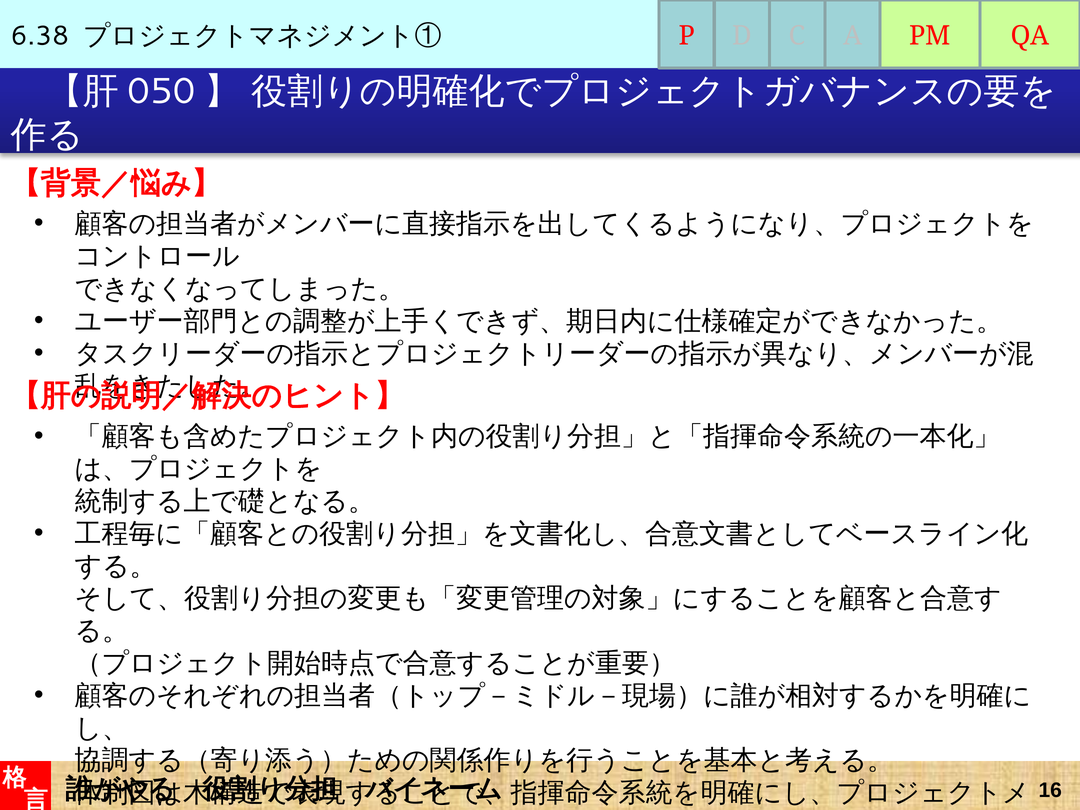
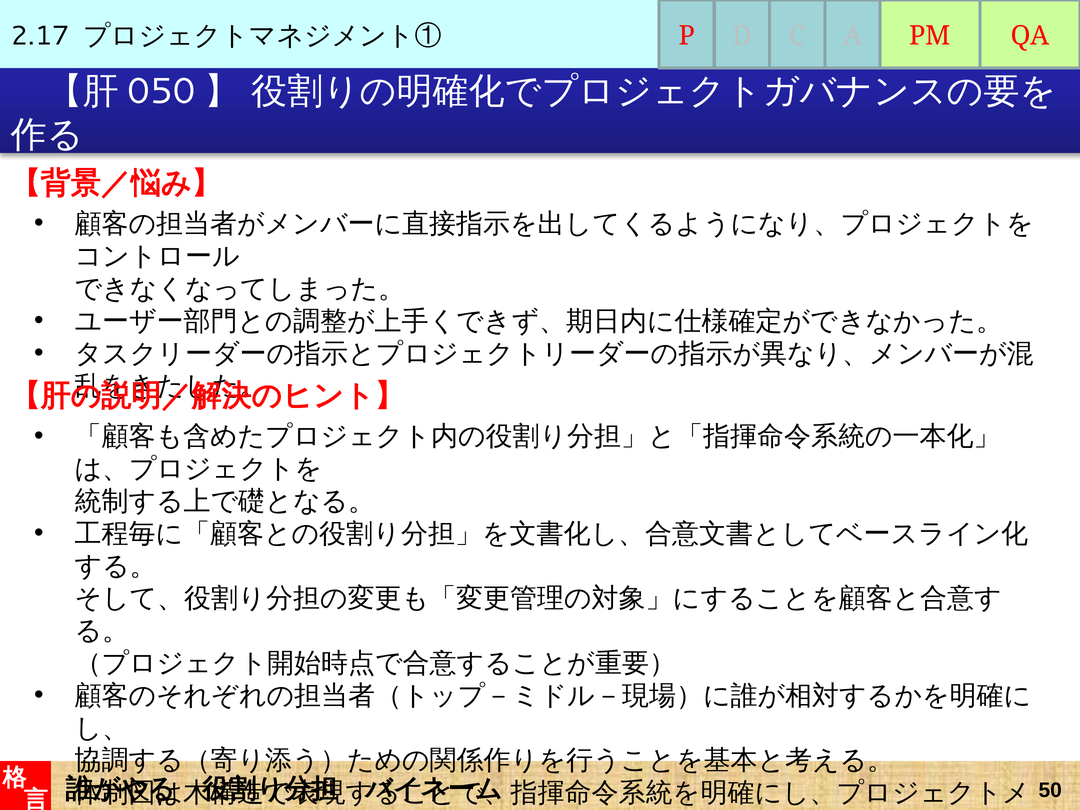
6.38: 6.38 -> 2.17
16: 16 -> 50
